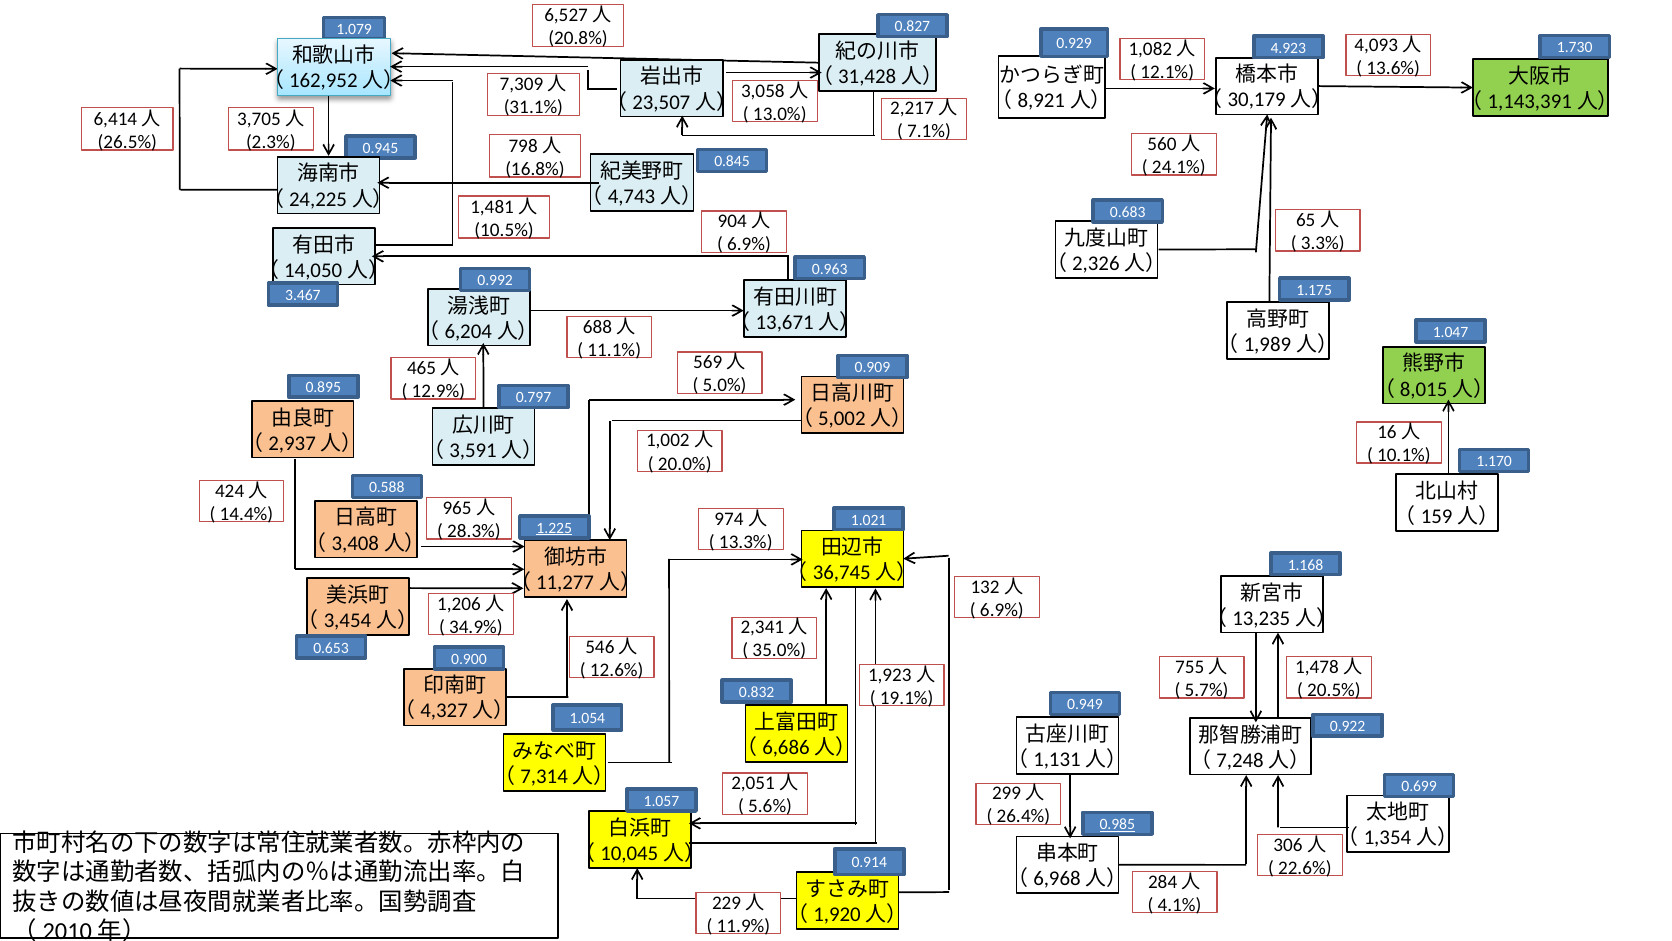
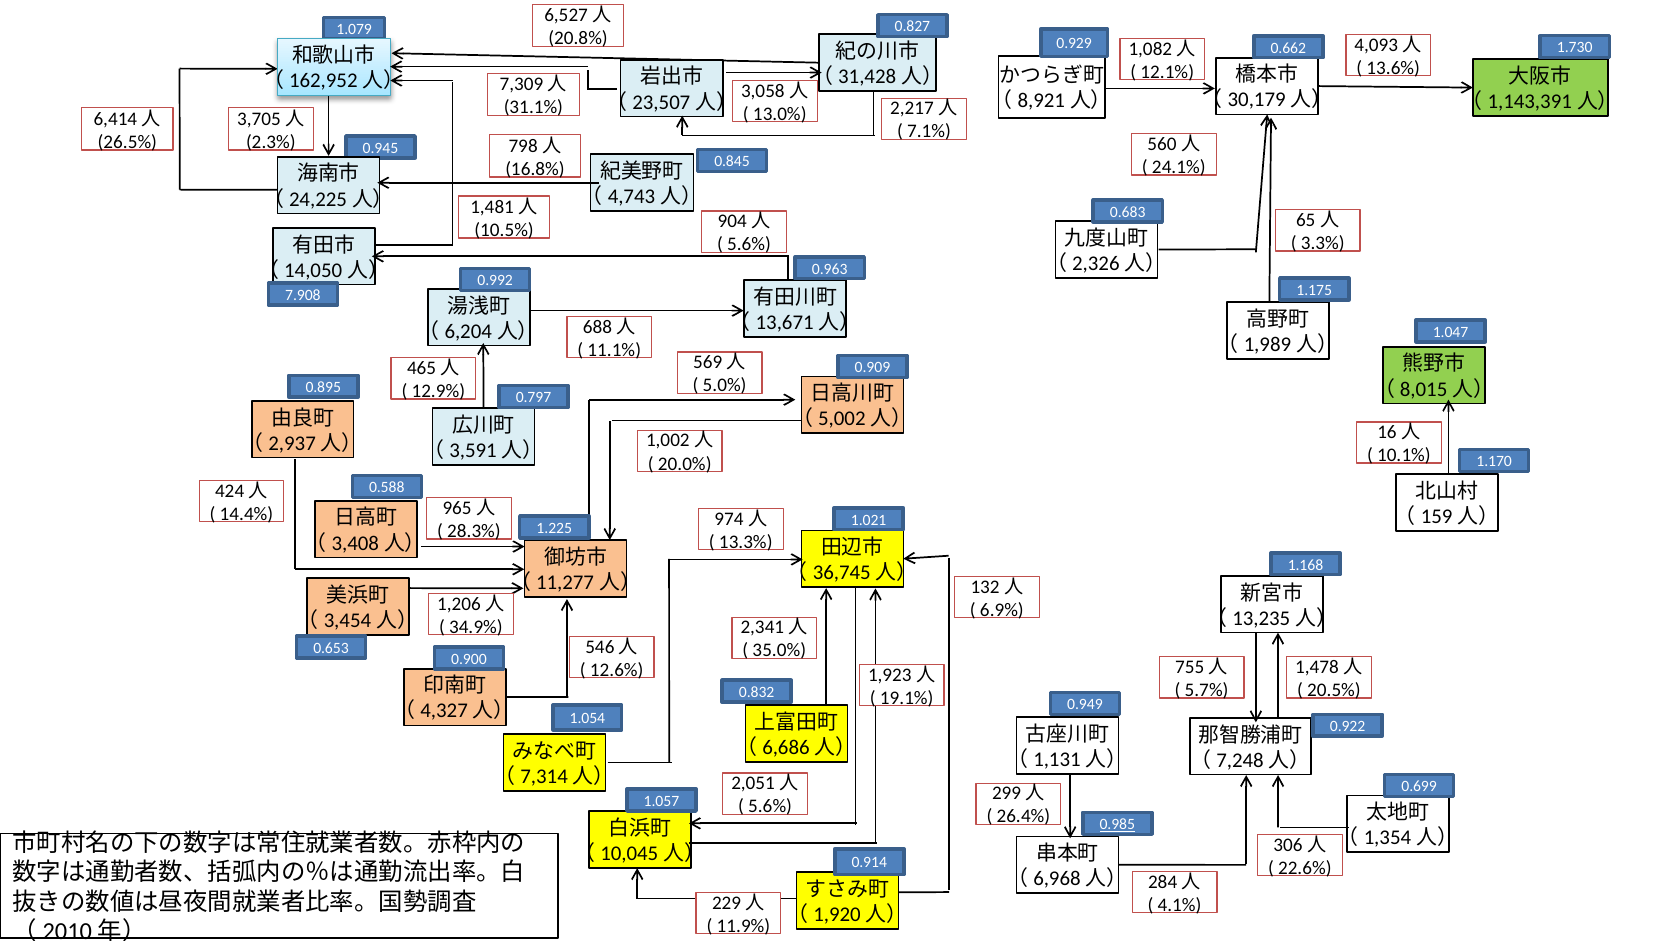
4.923: 4.923 -> 0.662
6.9% at (749, 244): 6.9% -> 5.6%
3.467: 3.467 -> 7.908
1.225 underline: present -> none
